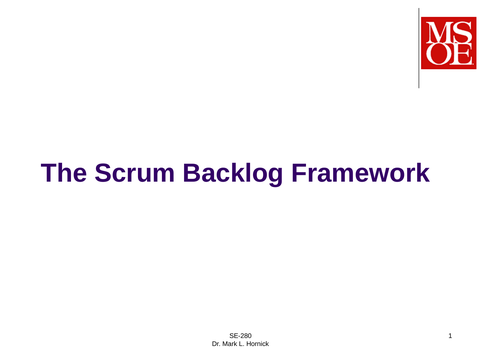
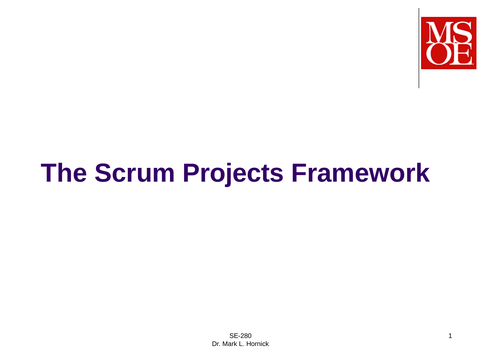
Backlog: Backlog -> Projects
